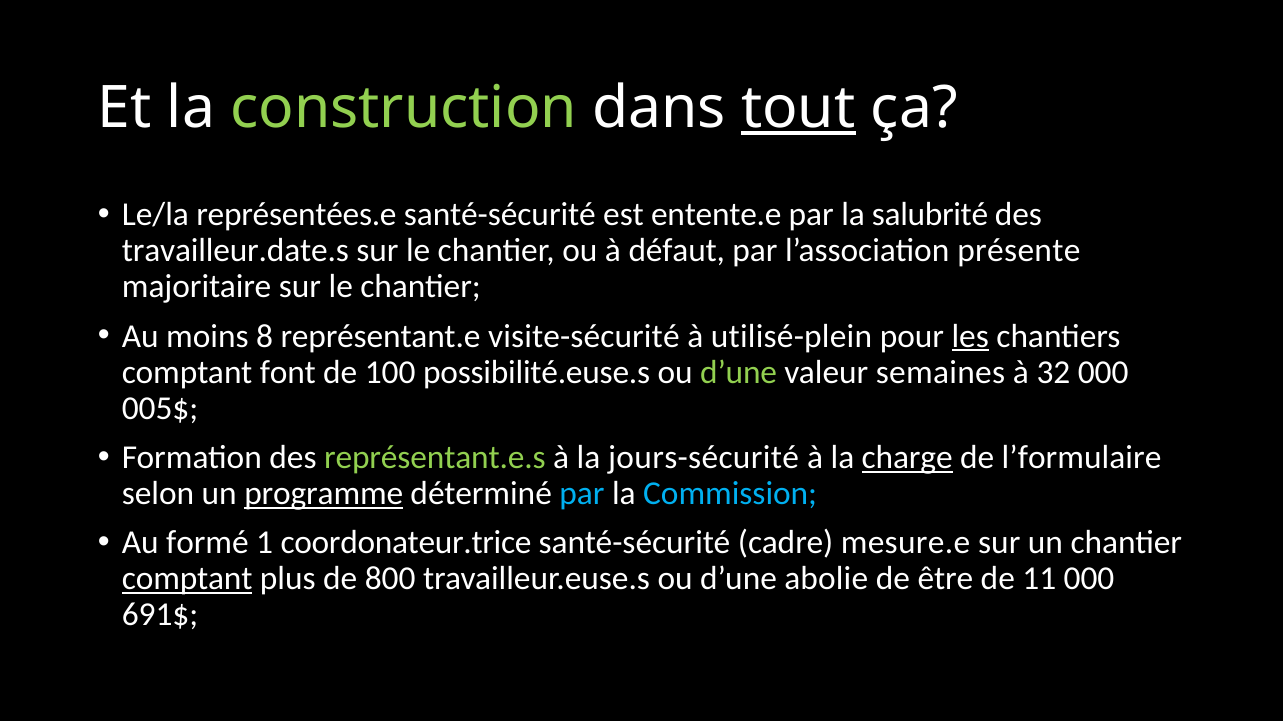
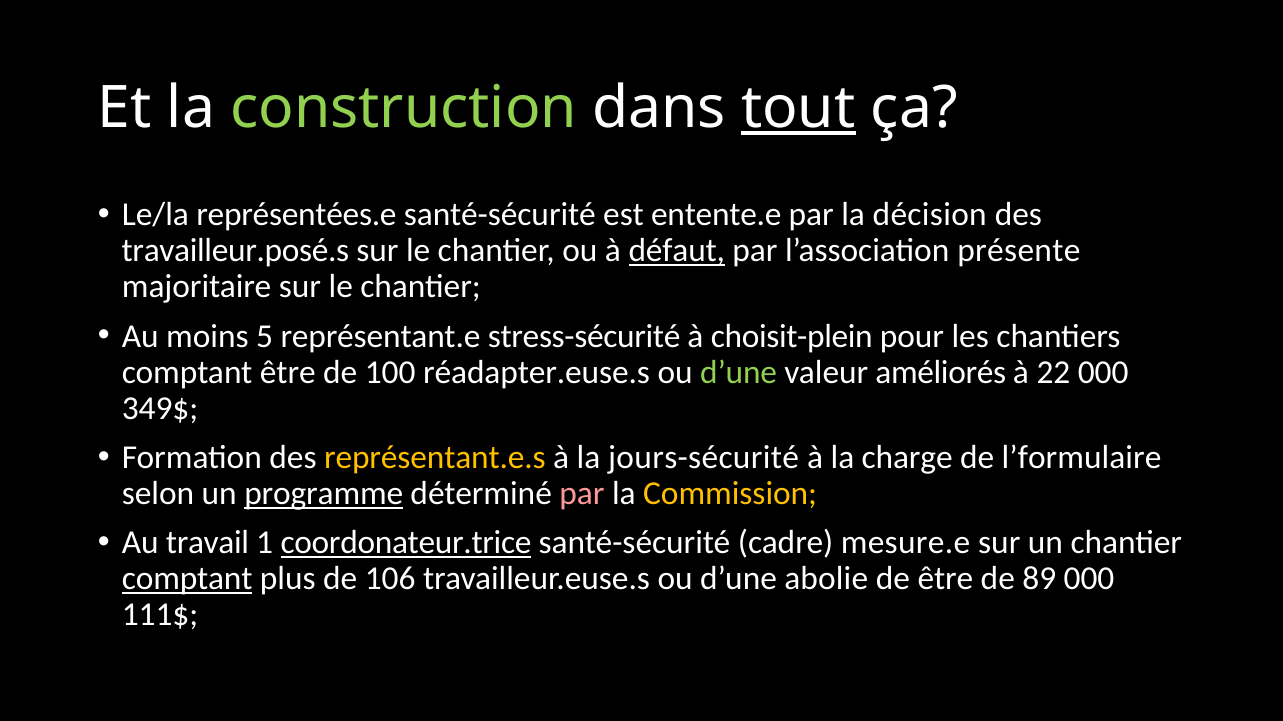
salubrité: salubrité -> décision
travailleur.date.s: travailleur.date.s -> travailleur.posé.s
défaut underline: none -> present
8: 8 -> 5
visite-sécurité: visite-sécurité -> stress-sécurité
utilisé-plein: utilisé-plein -> choisit-plein
les underline: present -> none
comptant font: font -> être
possibilité.euse.s: possibilité.euse.s -> réadapter.euse.s
semaines: semaines -> améliorés
32: 32 -> 22
005$: 005$ -> 349$
représentant.e.s colour: light green -> yellow
charge underline: present -> none
par at (582, 494) colour: light blue -> pink
Commission colour: light blue -> yellow
formé: formé -> travail
coordonateur.trice underline: none -> present
800: 800 -> 106
11: 11 -> 89
691$: 691$ -> 111$
